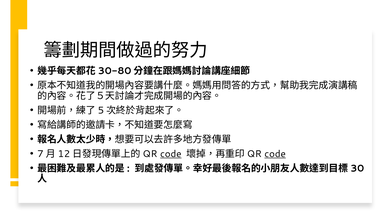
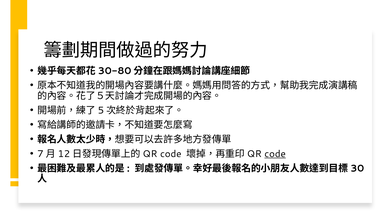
code at (171, 154) underline: present -> none
